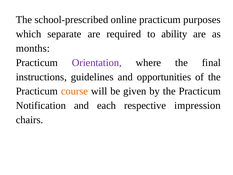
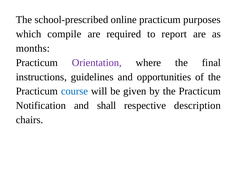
separate: separate -> compile
ability: ability -> report
course colour: orange -> blue
each: each -> shall
impression: impression -> description
